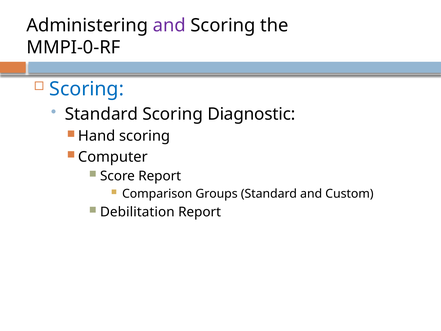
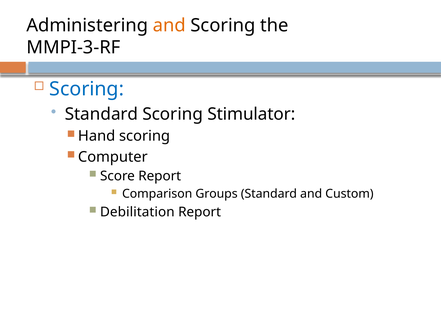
and at (169, 25) colour: purple -> orange
MMPI-0-RF: MMPI-0-RF -> MMPI-3-RF
Diagnostic: Diagnostic -> Stimulator
